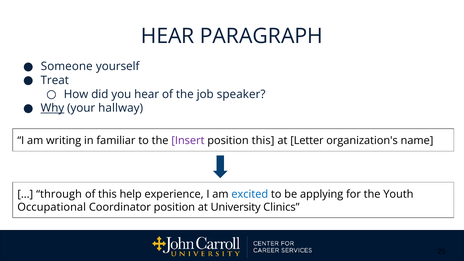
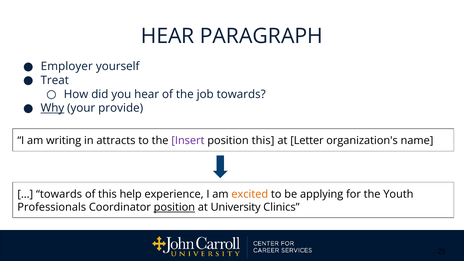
Someone: Someone -> Employer
job speaker: speaker -> towards
hallway: hallway -> provide
familiar: familiar -> attracts
through at (59, 194): through -> towards
excited colour: blue -> orange
Occupational: Occupational -> Professionals
position at (174, 207) underline: none -> present
